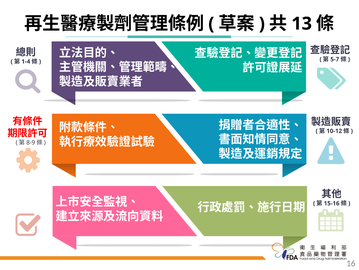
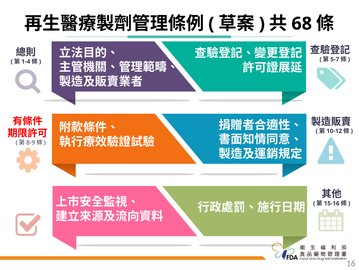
13: 13 -> 68
